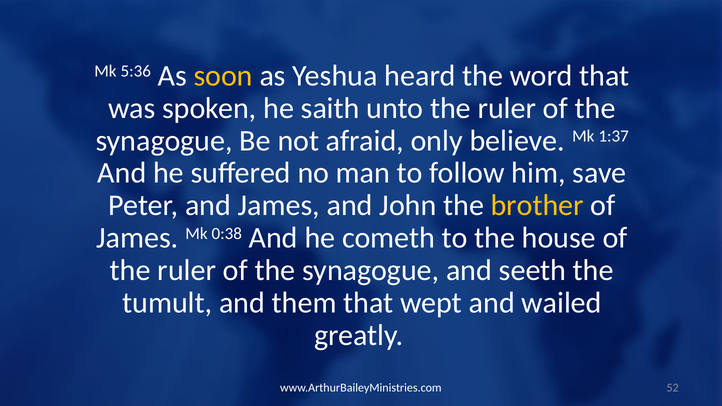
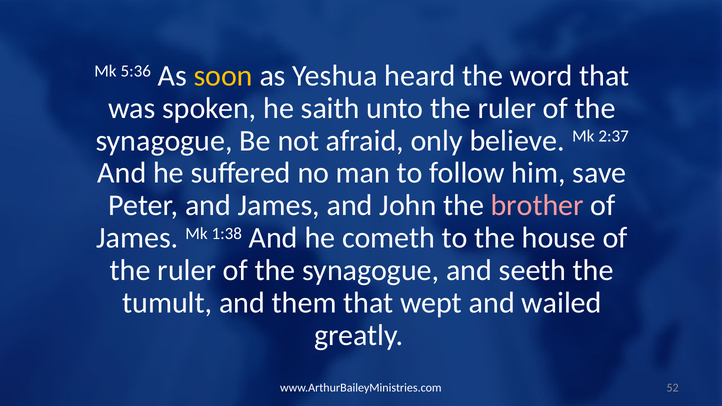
1:37: 1:37 -> 2:37
brother colour: yellow -> pink
0:38: 0:38 -> 1:38
